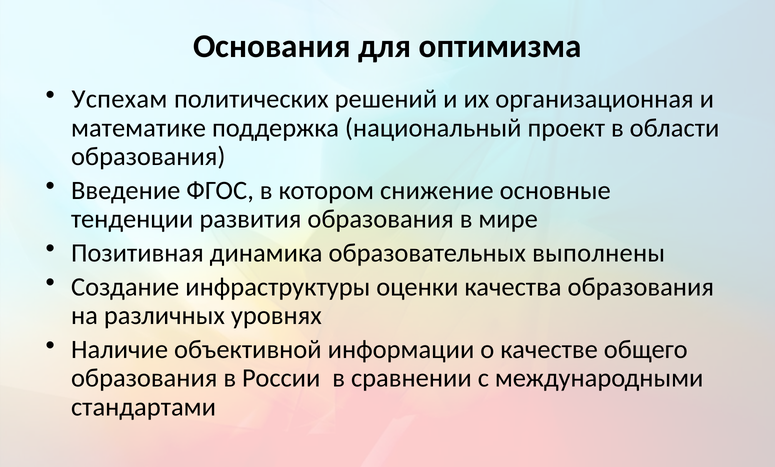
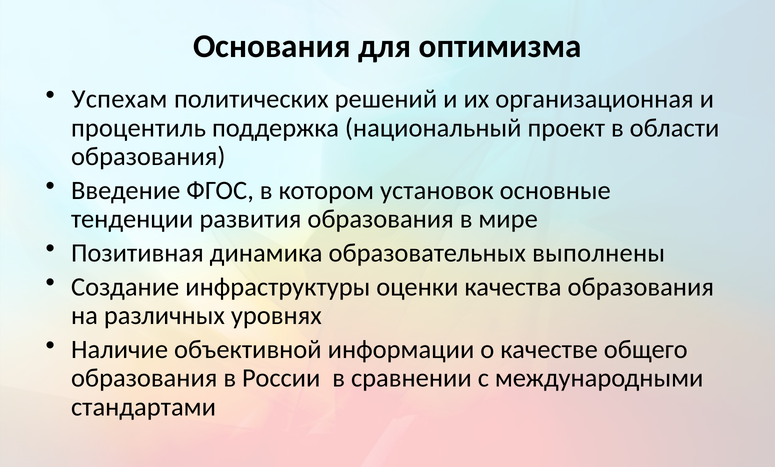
математике: математике -> процентиль
снижение: снижение -> установок
